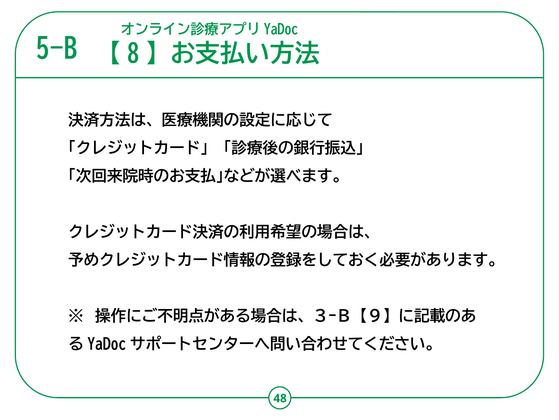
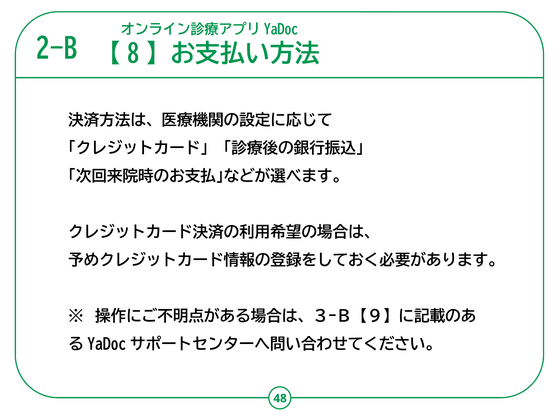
5-B: 5-B -> 2-B
